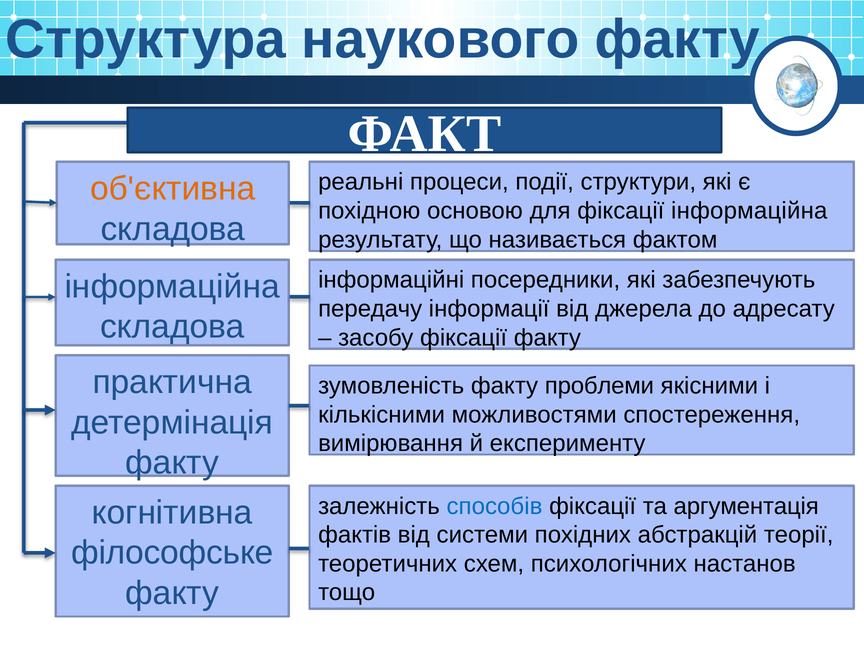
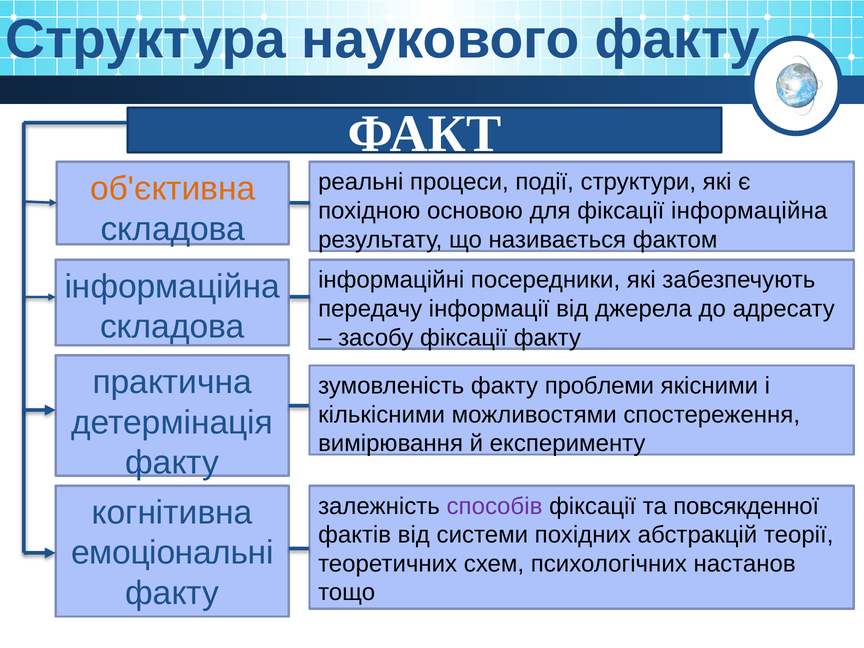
способів colour: blue -> purple
аргументація: аргументація -> повсякденної
філософське: філософське -> емоціональні
